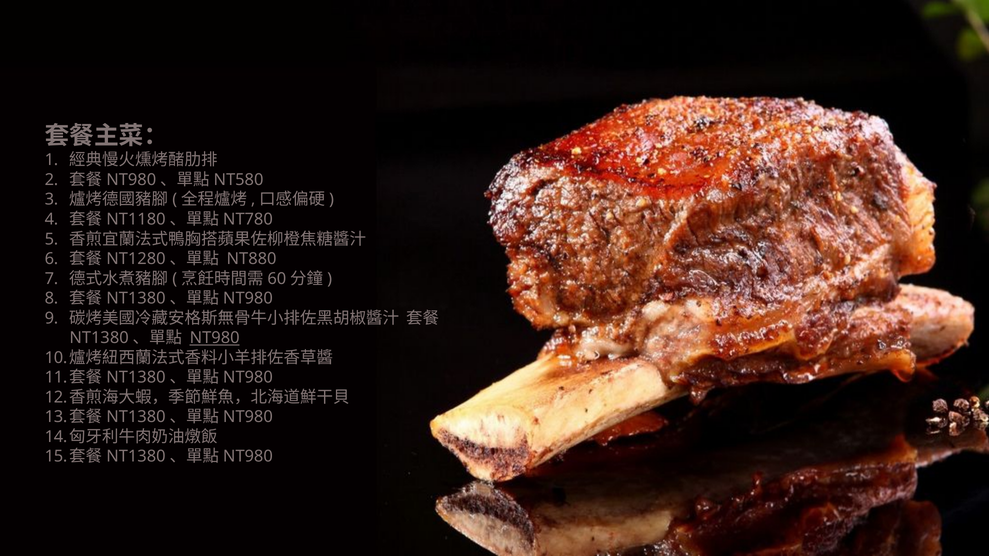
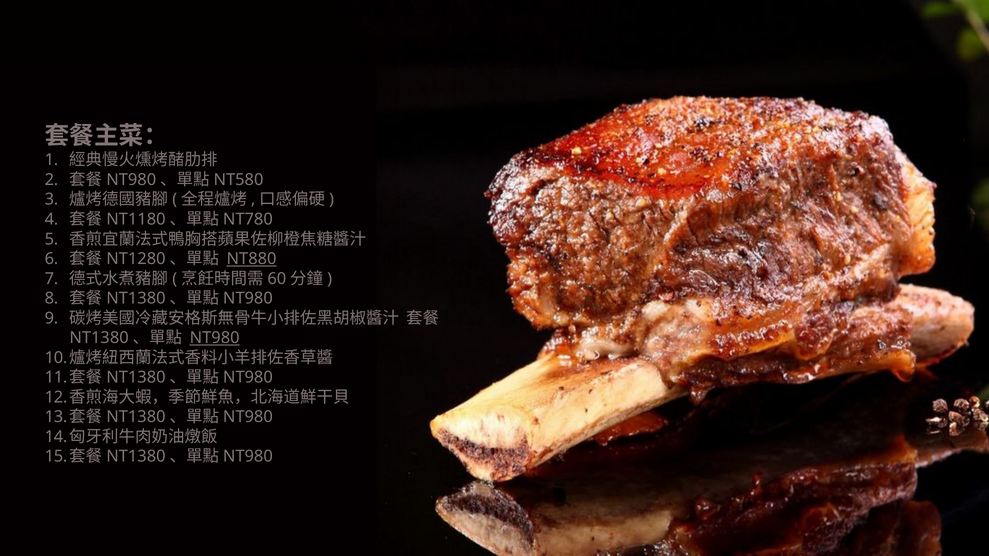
NT880 underline: none -> present
